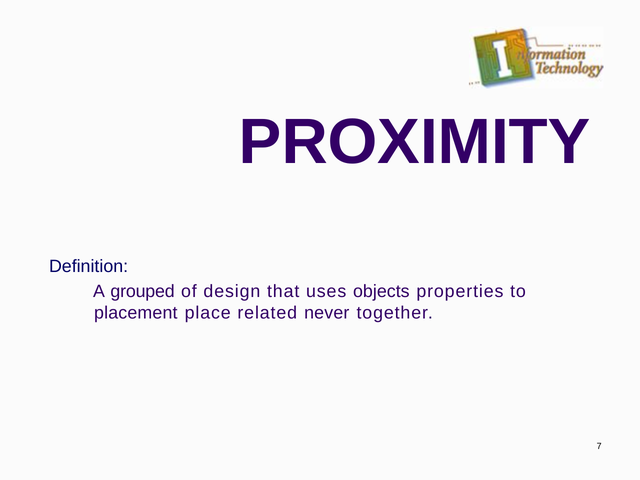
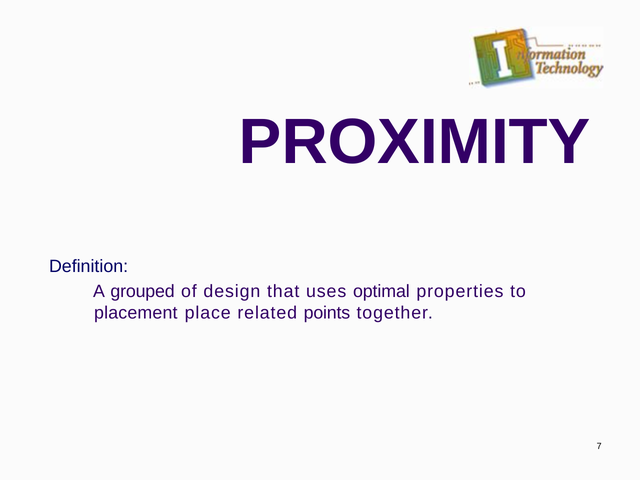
objects: objects -> optimal
never: never -> points
